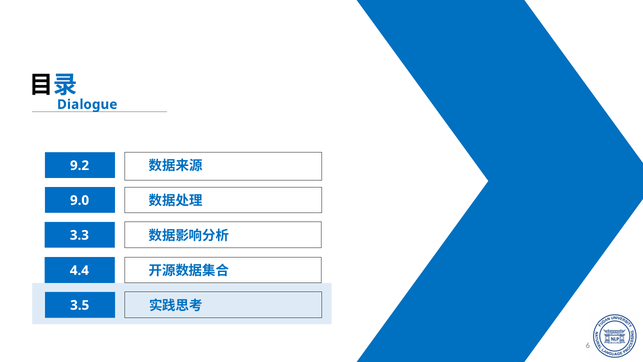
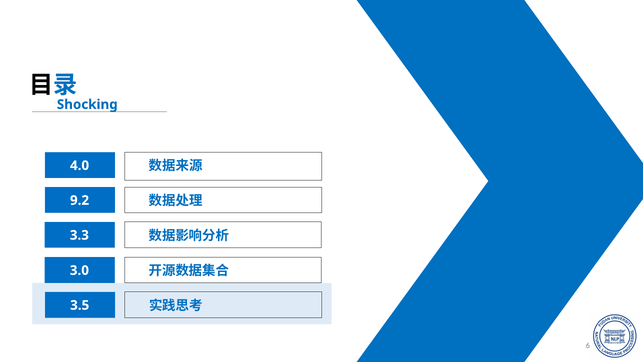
Dialogue: Dialogue -> Shocking
9.2: 9.2 -> 4.0
9.0: 9.0 -> 9.2
4.4: 4.4 -> 3.0
